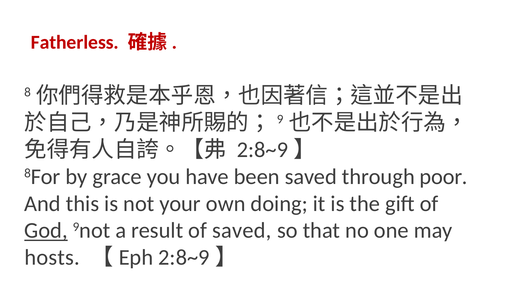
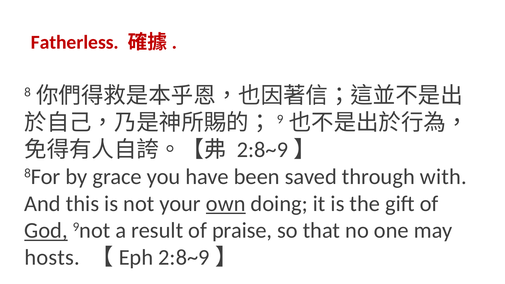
poor: poor -> with
own underline: none -> present
of saved: saved -> praise
